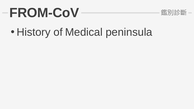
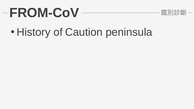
Medical: Medical -> Caution
